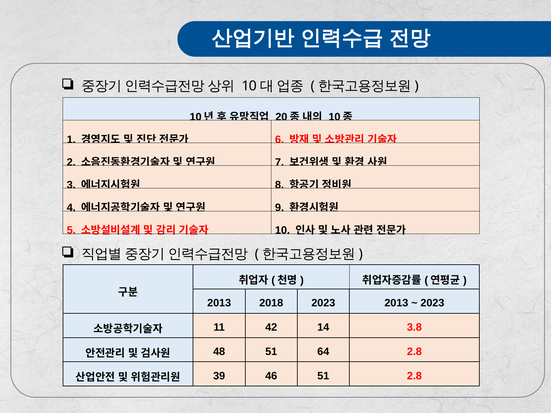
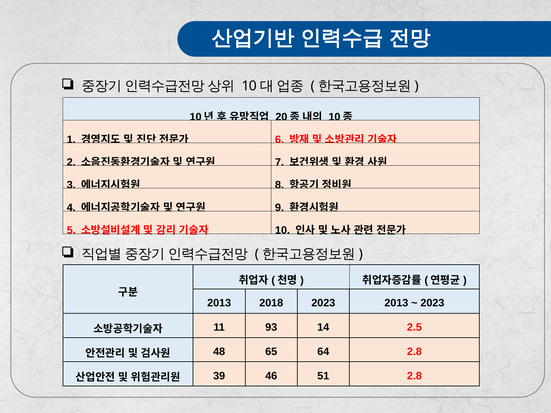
42: 42 -> 93
3.8: 3.8 -> 2.5
48 51: 51 -> 65
